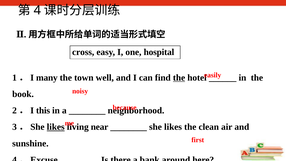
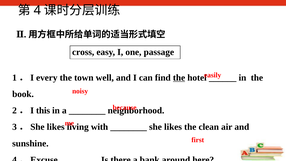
hospital: hospital -> passage
many: many -> every
likes at (56, 127) underline: present -> none
near: near -> with
